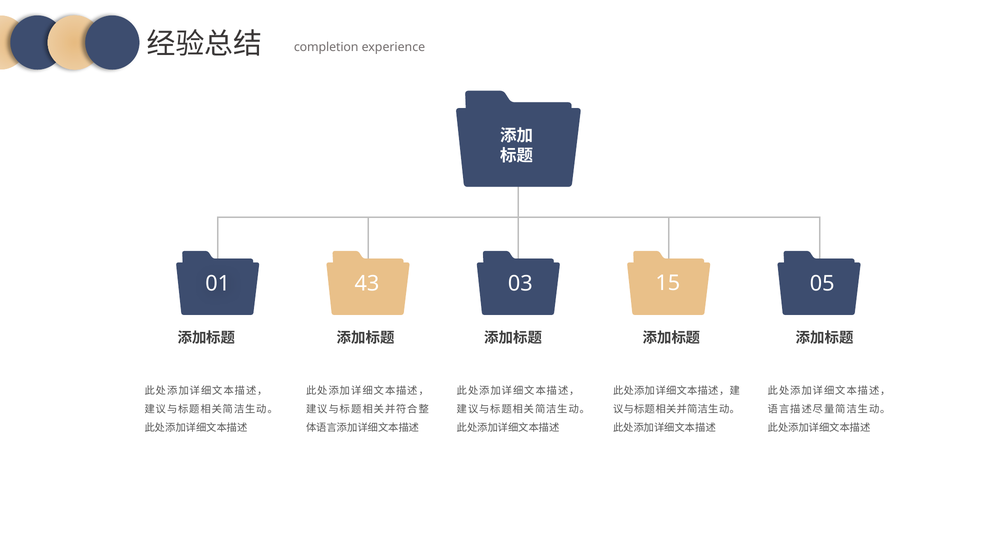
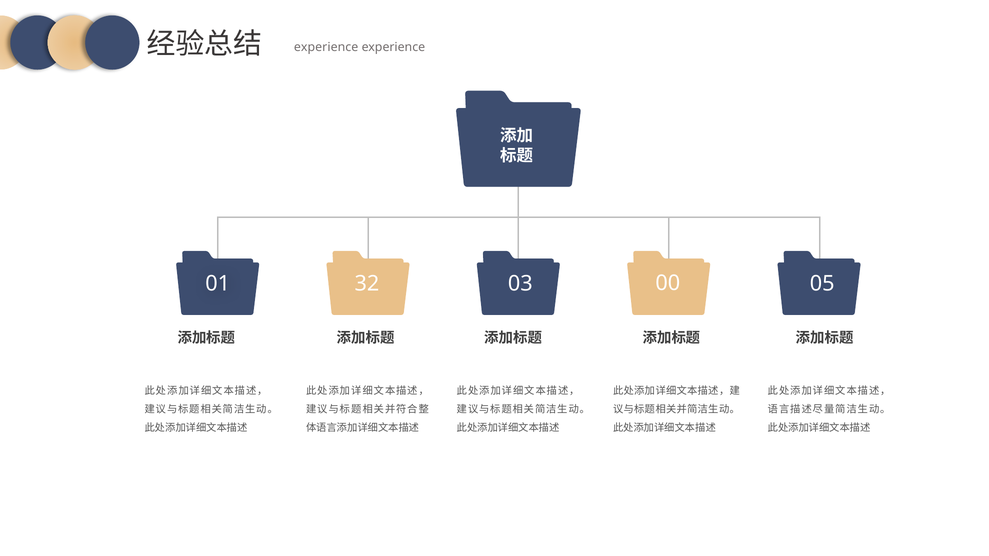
completion at (326, 47): completion -> experience
43: 43 -> 32
15: 15 -> 00
